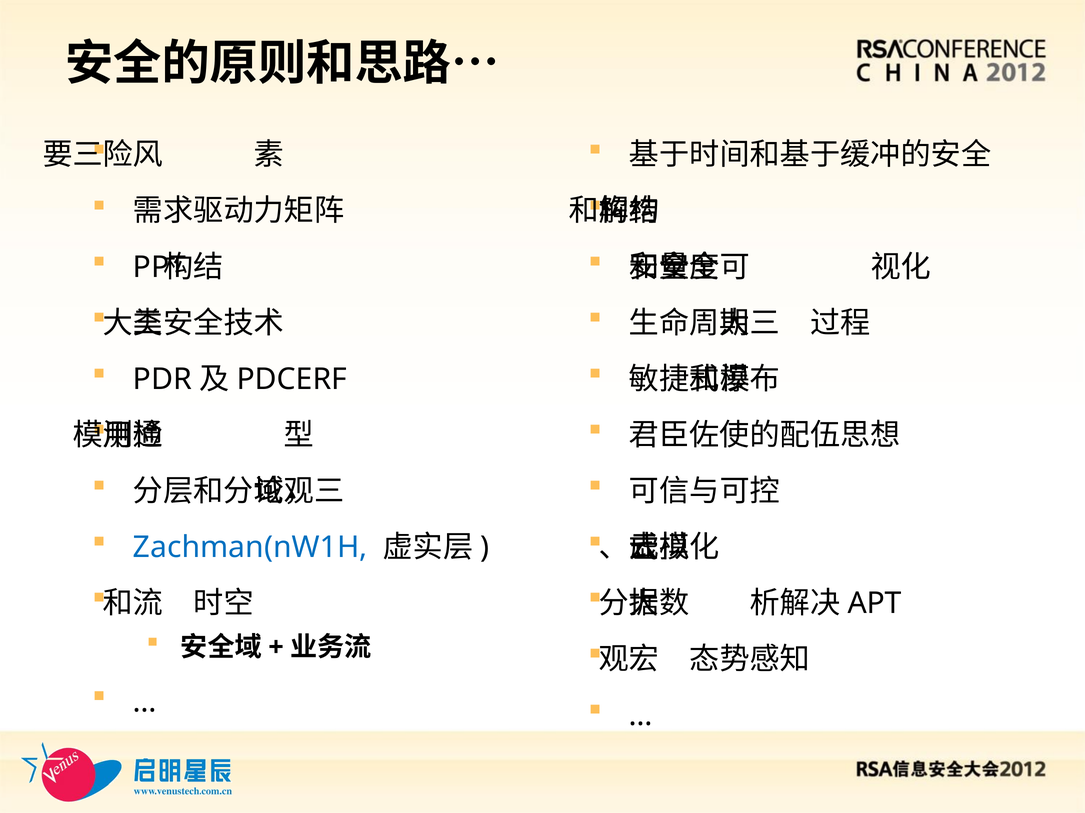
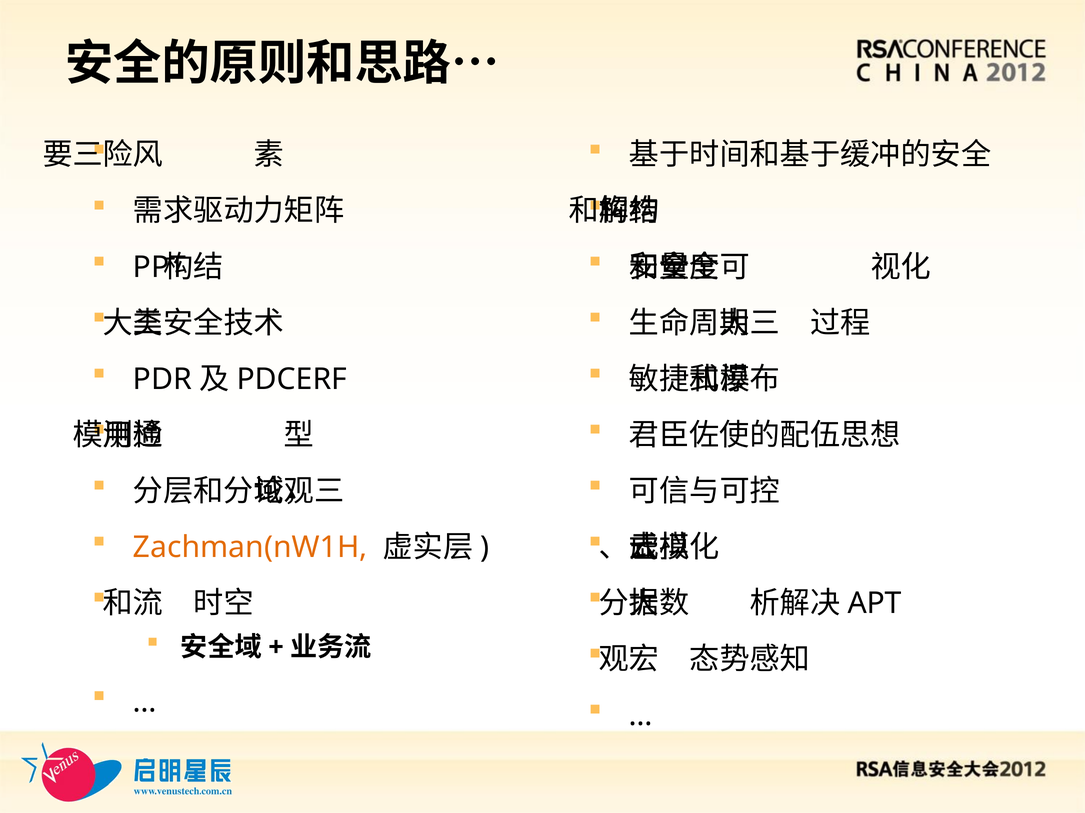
Zachman(nW1H colour: blue -> orange
